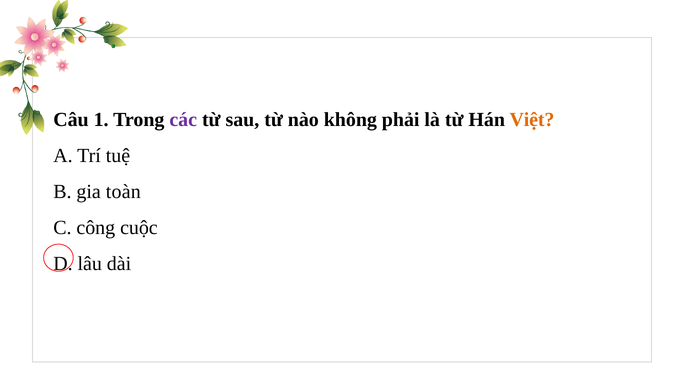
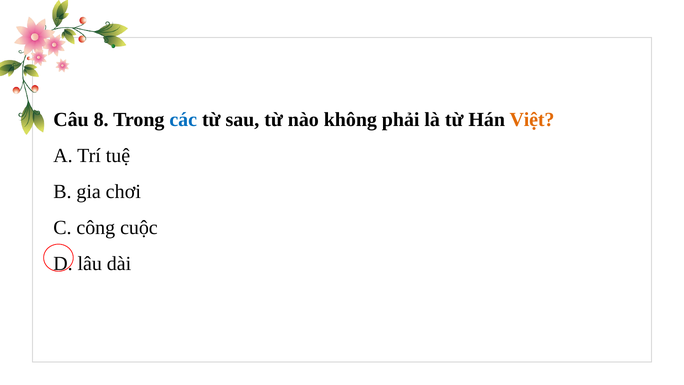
1: 1 -> 8
các colour: purple -> blue
toàn: toàn -> chơi
